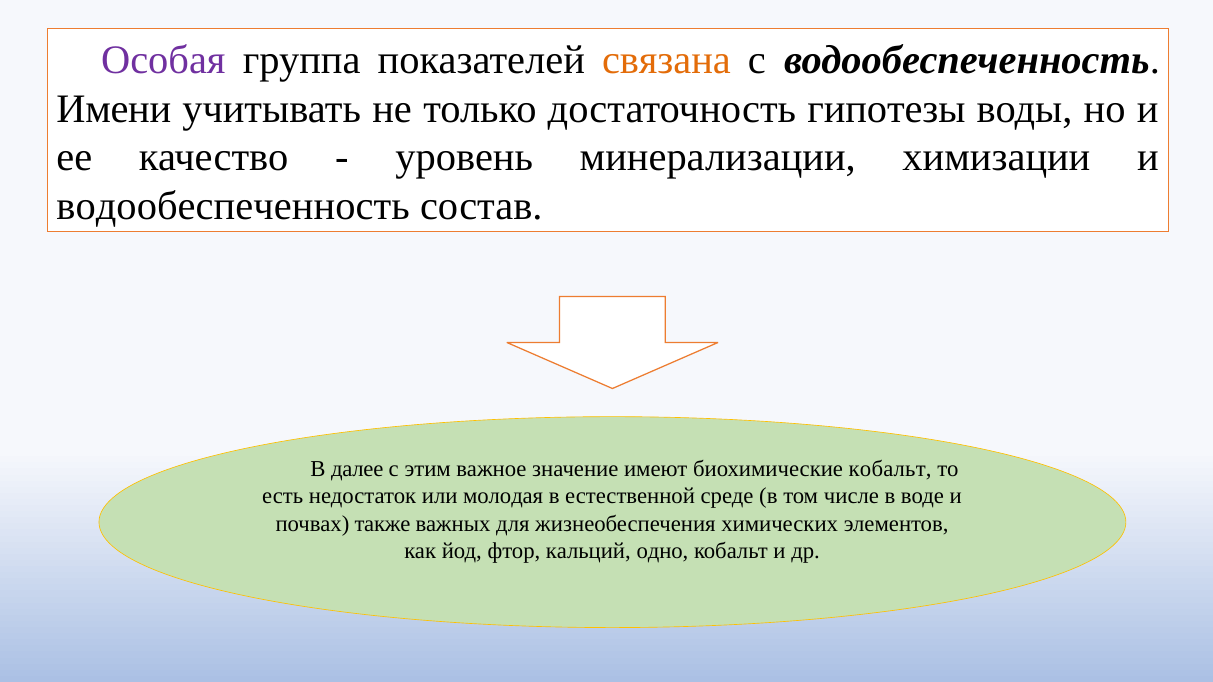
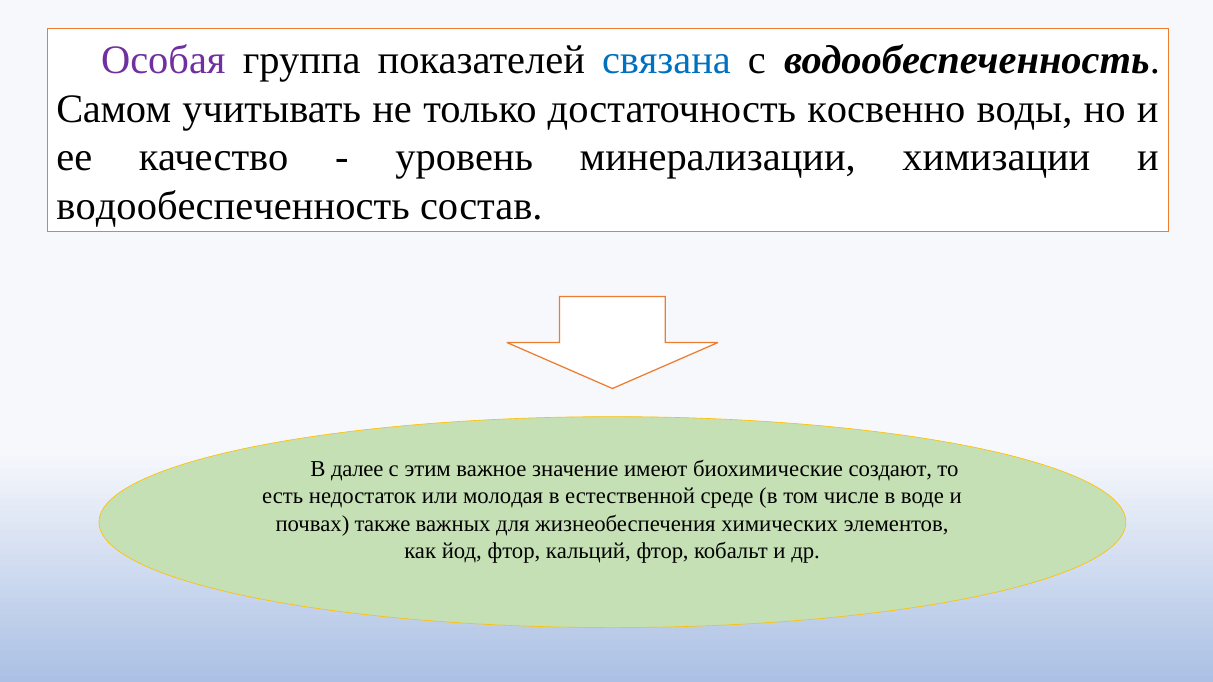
связана colour: orange -> blue
Имени: Имени -> Самом
гипотезы: гипотезы -> косвенно
биохимические кобальт: кобальт -> создают
кальций одно: одно -> фтор
